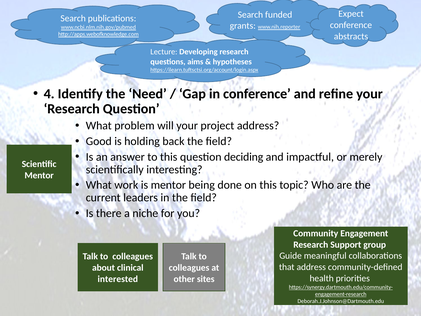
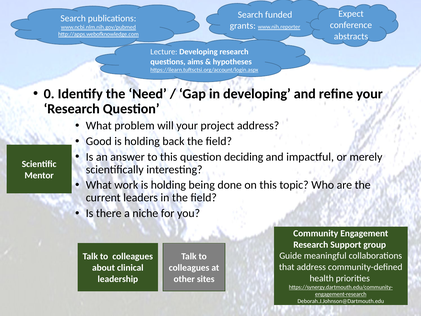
4: 4 -> 0
in conference: conference -> developing
work is mentor: mentor -> holding
interested: interested -> leadership
